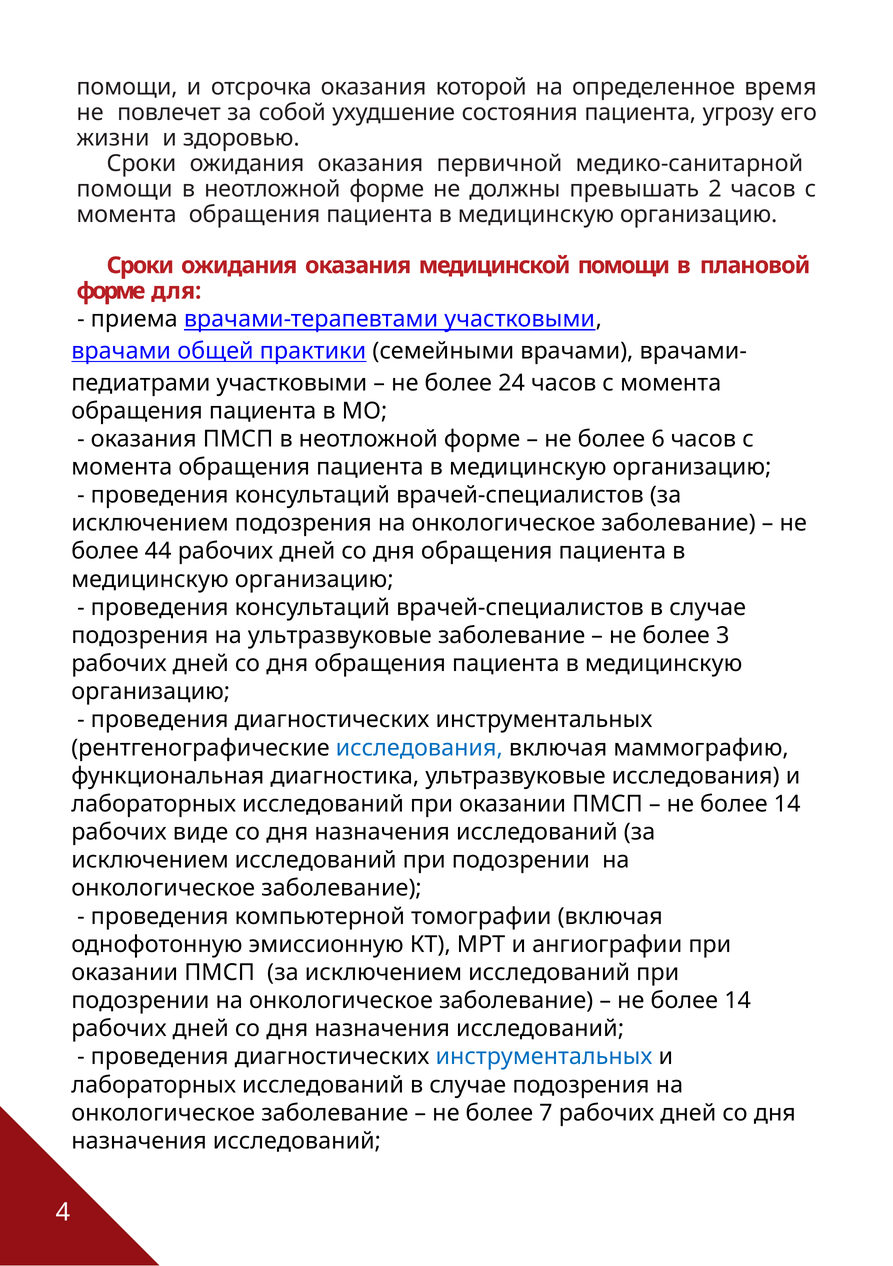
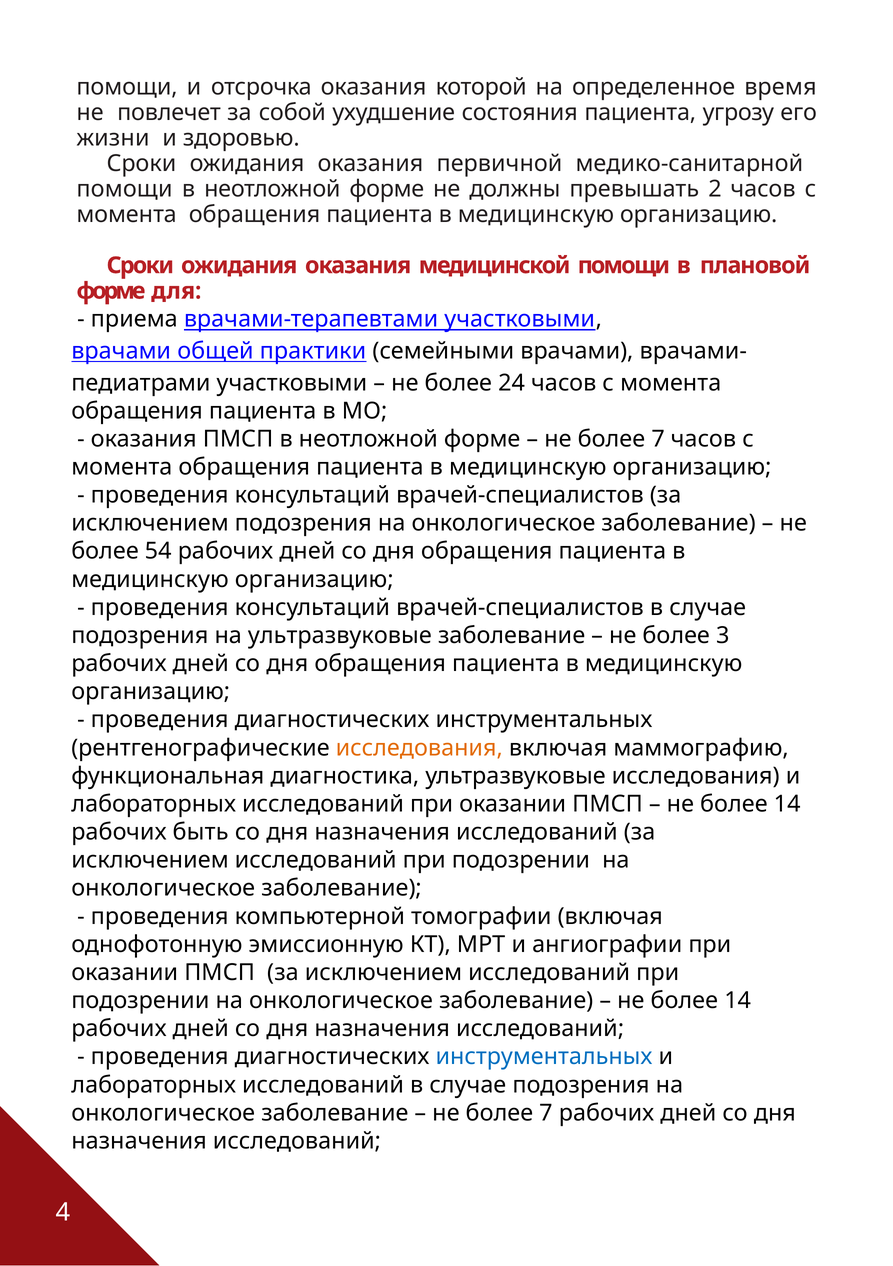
6 at (658, 439): 6 -> 7
44: 44 -> 54
исследования at (419, 748) colour: blue -> orange
виде: виде -> быть
